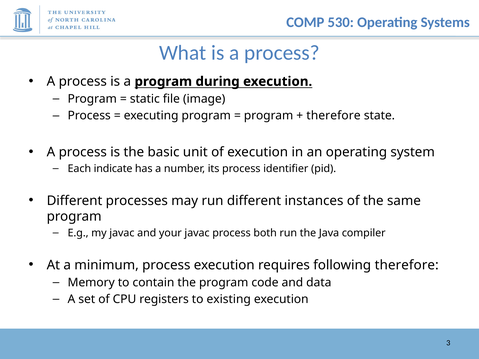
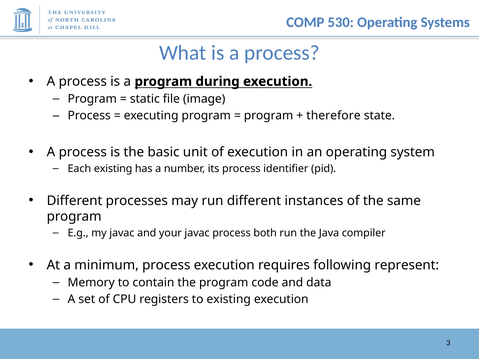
Each indicate: indicate -> existing
following therefore: therefore -> represent
